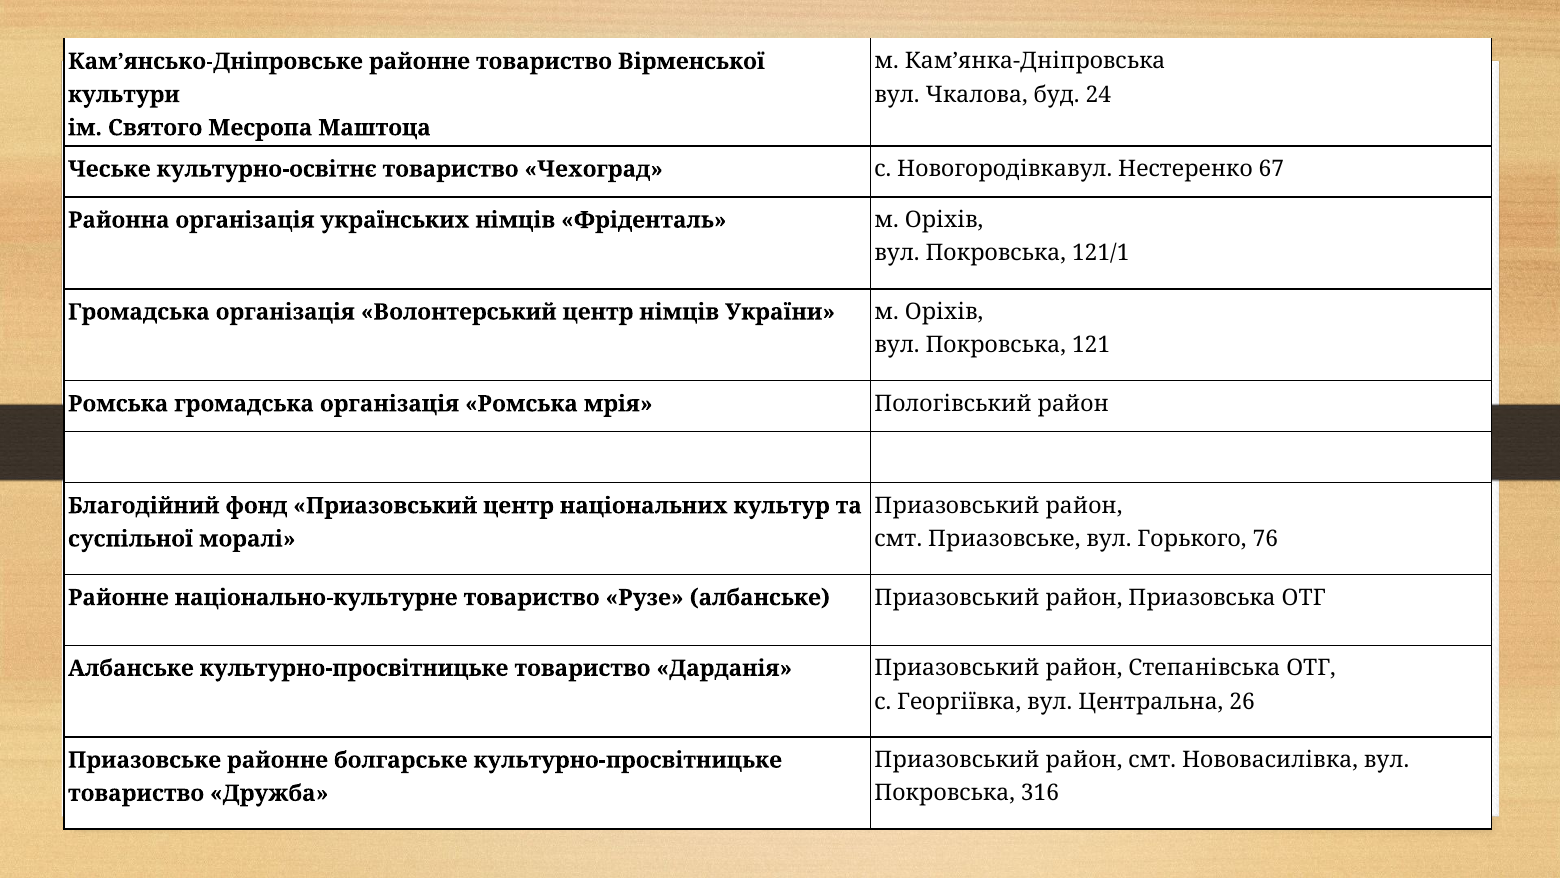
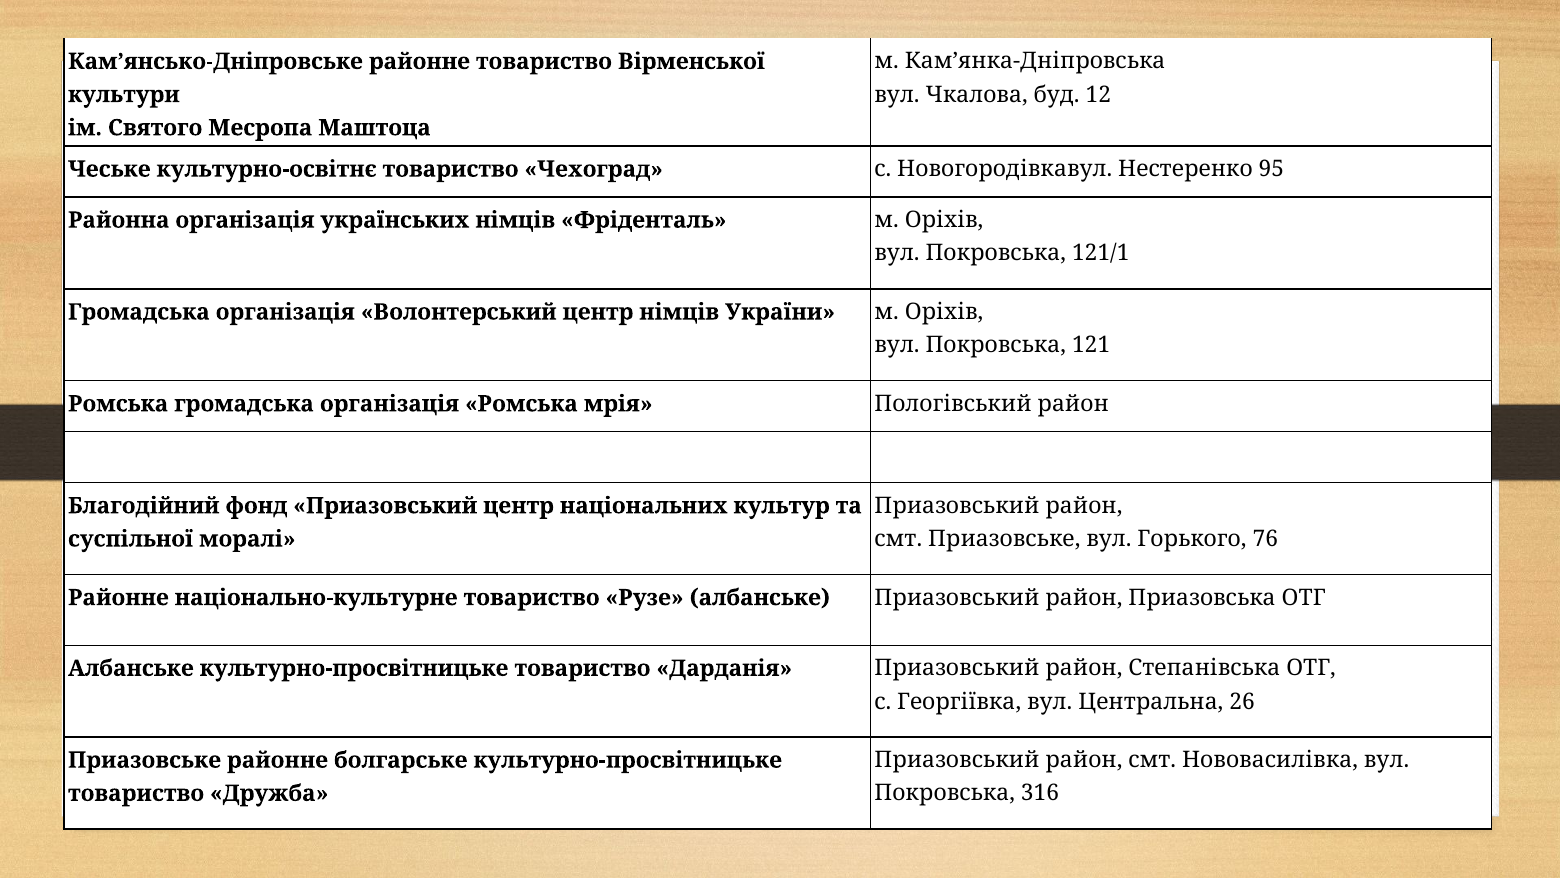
24: 24 -> 12
67: 67 -> 95
